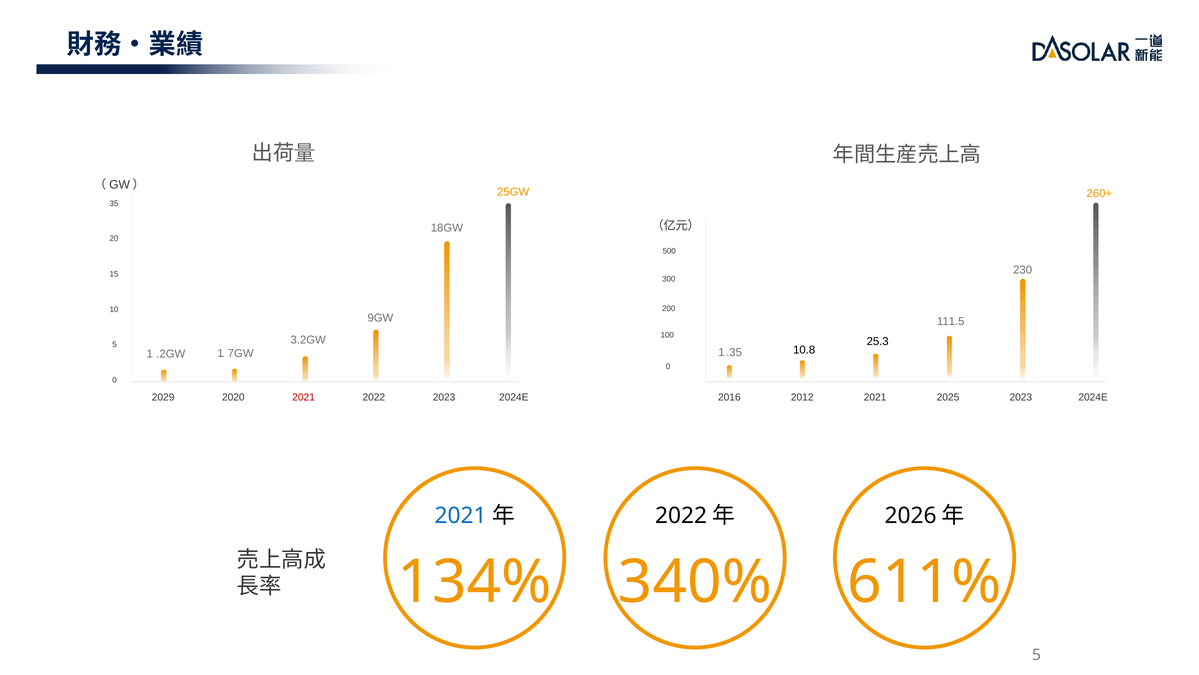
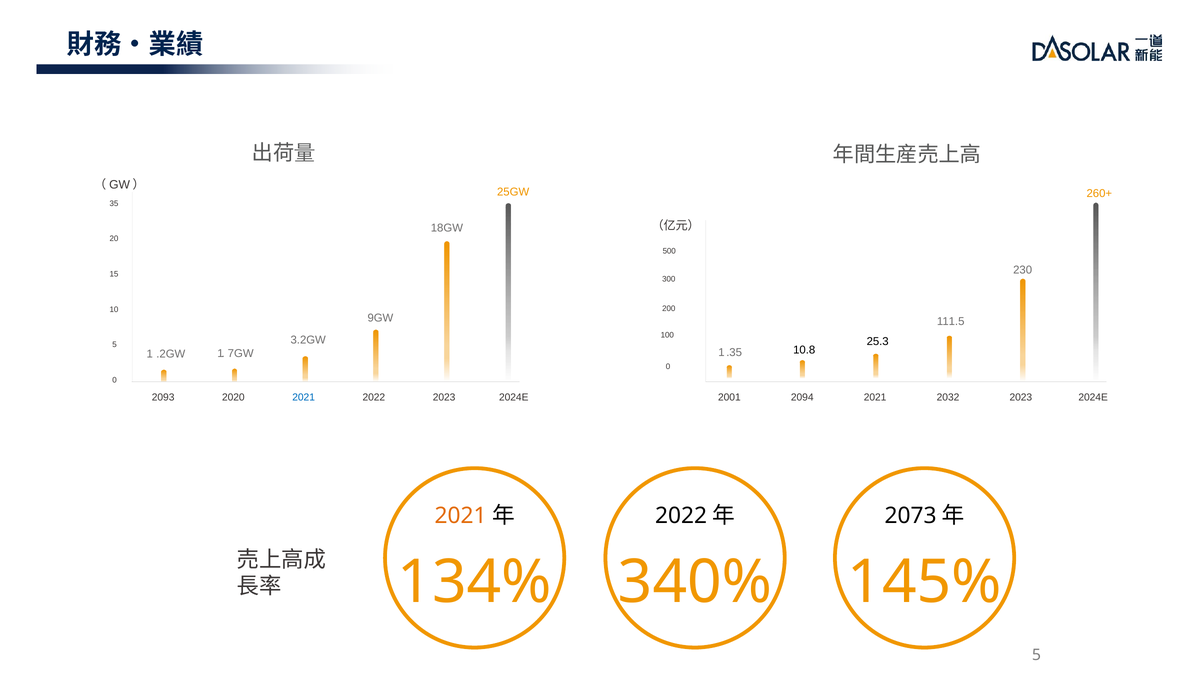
2029: 2029 -> 2093
2021 at (304, 397) colour: red -> blue
2016: 2016 -> 2001
2012: 2012 -> 2094
2025: 2025 -> 2032
2021 at (461, 515) colour: blue -> orange
2026: 2026 -> 2073
611%: 611% -> 145%
